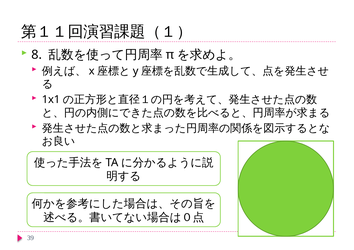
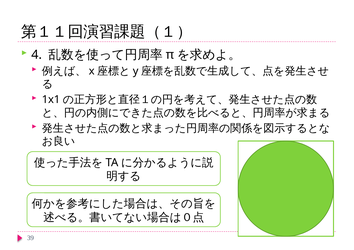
8: 8 -> 4
